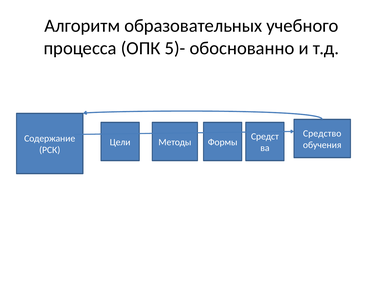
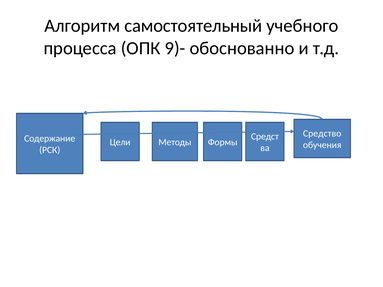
образовательных: образовательных -> самостоятельный
5)-: 5)- -> 9)-
